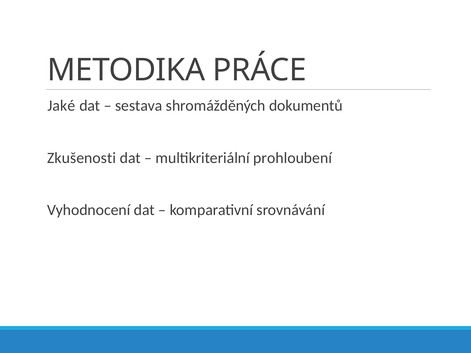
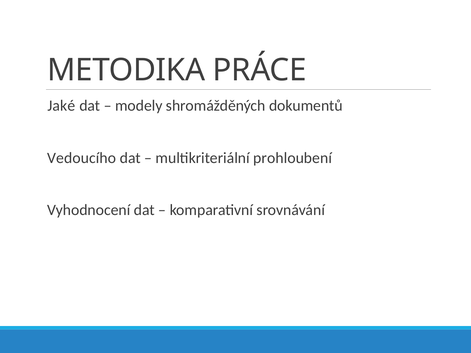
sestava: sestava -> modely
Zkušenosti: Zkušenosti -> Vedoucího
